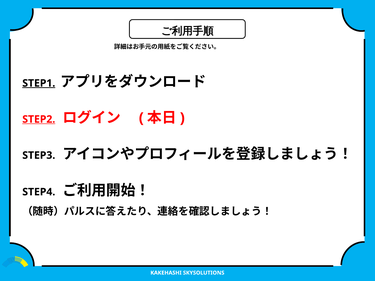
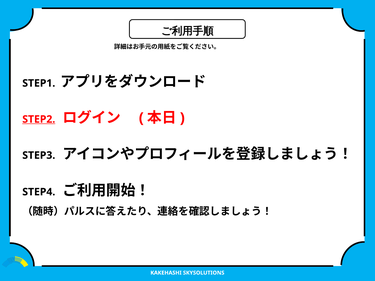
STEP1 underline: present -> none
